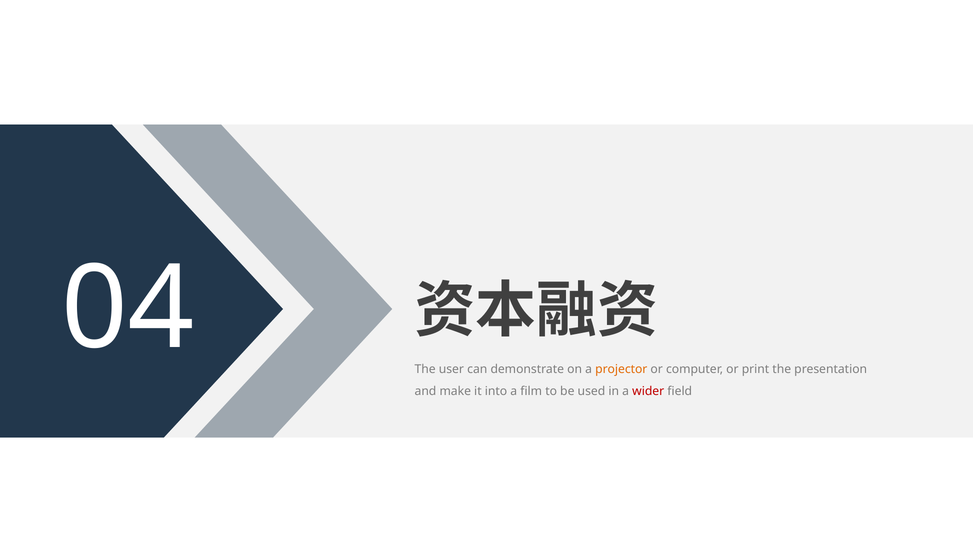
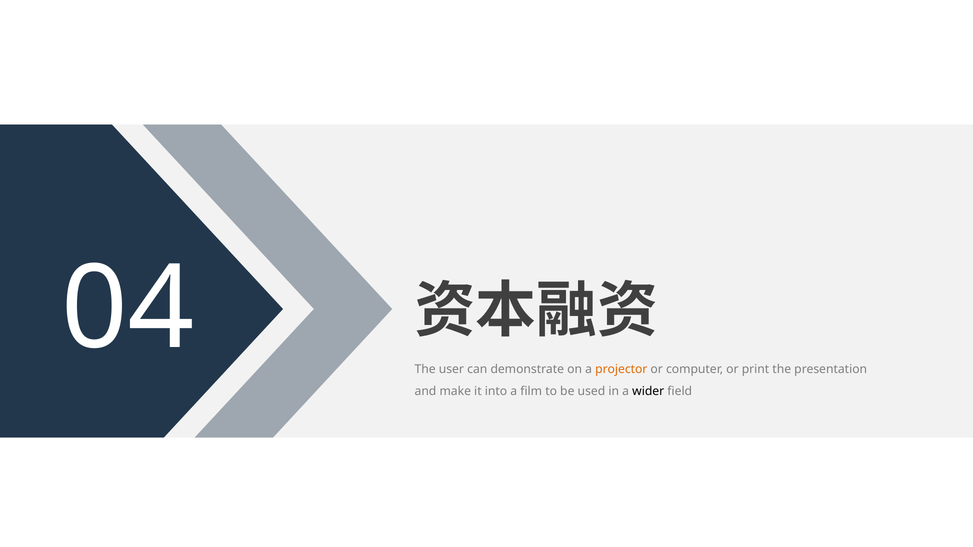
wider colour: red -> black
